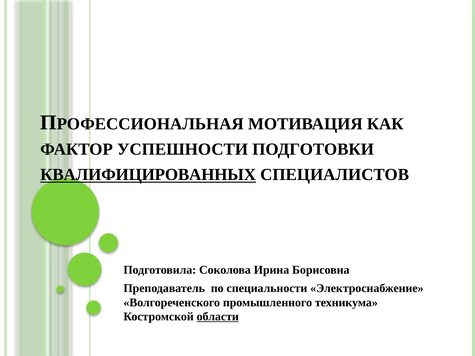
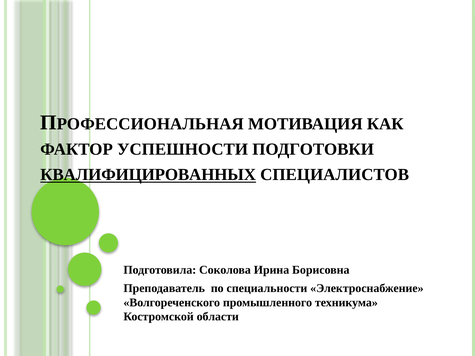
области underline: present -> none
